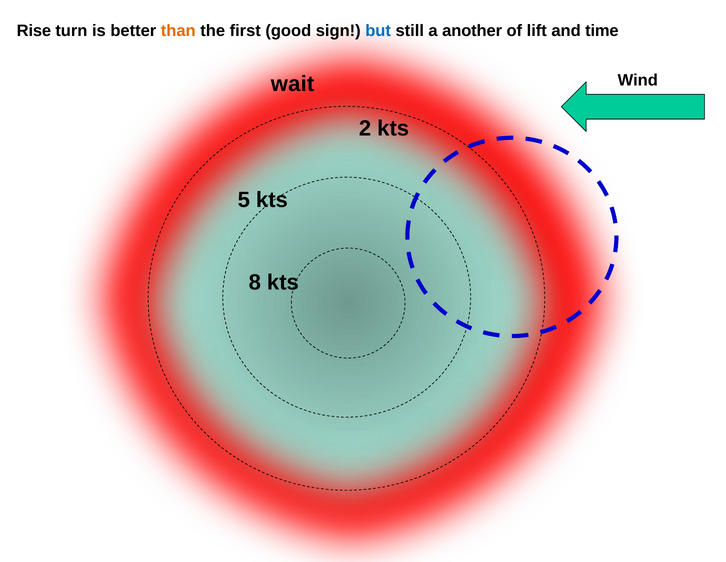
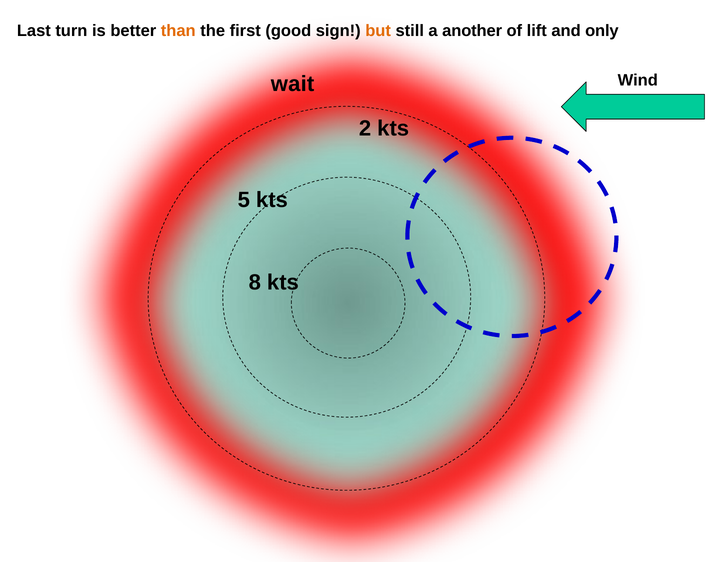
Rise: Rise -> Last
but colour: blue -> orange
time: time -> only
